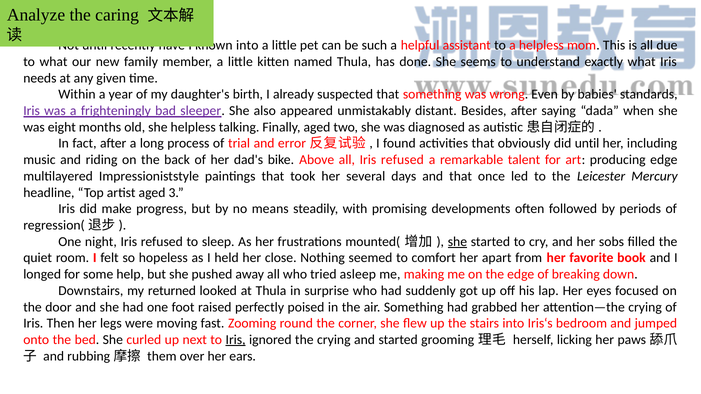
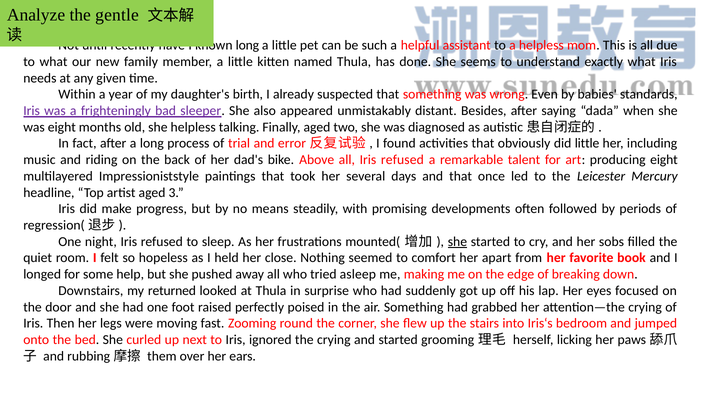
caring: caring -> gentle
into at (247, 45): into -> long
did until: until -> little
producing edge: edge -> eight
Iris at (236, 340) underline: present -> none
